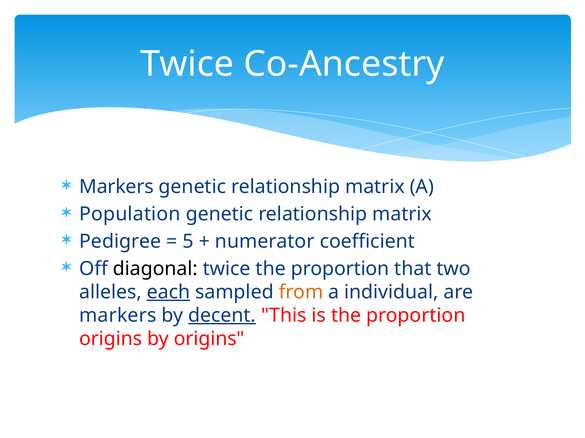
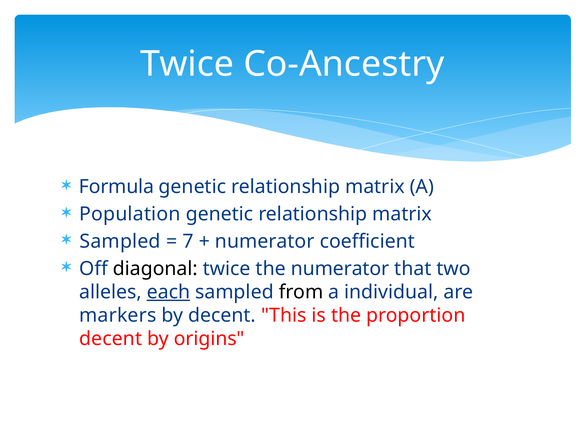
Markers at (116, 187): Markers -> Formula
Pedigree at (120, 242): Pedigree -> Sampled
5: 5 -> 7
twice the proportion: proportion -> numerator
from colour: orange -> black
decent at (222, 316) underline: present -> none
origins at (111, 339): origins -> decent
